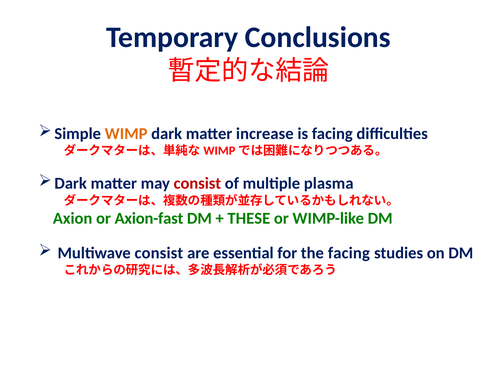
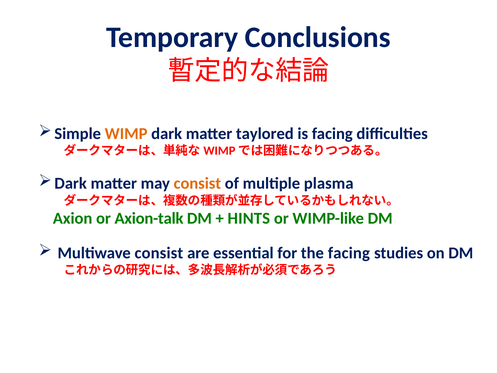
increase: increase -> taylored
consist at (197, 183) colour: red -> orange
Axion-fast: Axion-fast -> Axion-talk
THESE: THESE -> HINTS
